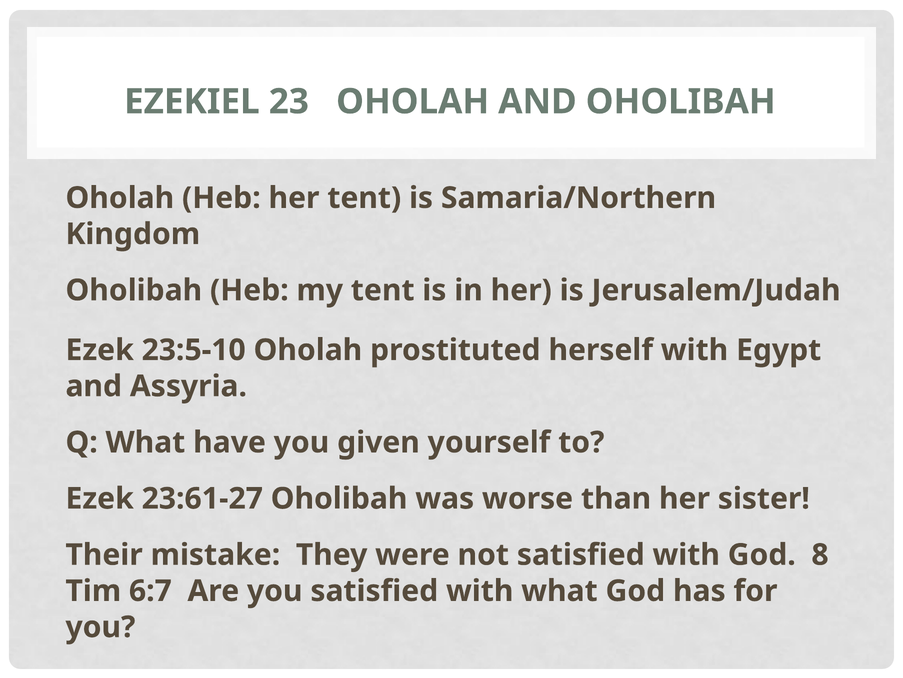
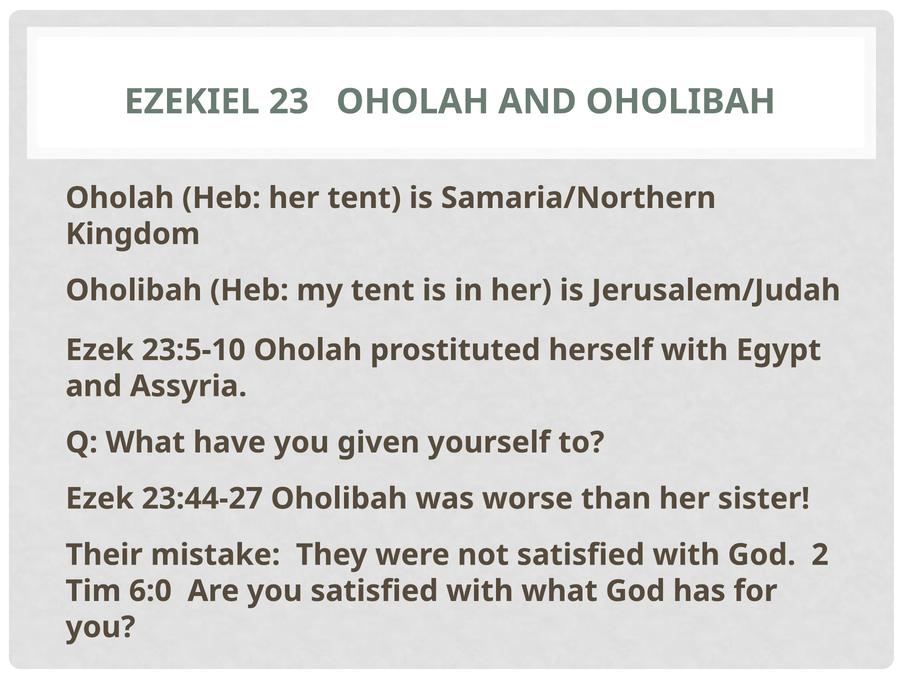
23:61-27: 23:61-27 -> 23:44-27
8: 8 -> 2
6:7: 6:7 -> 6:0
